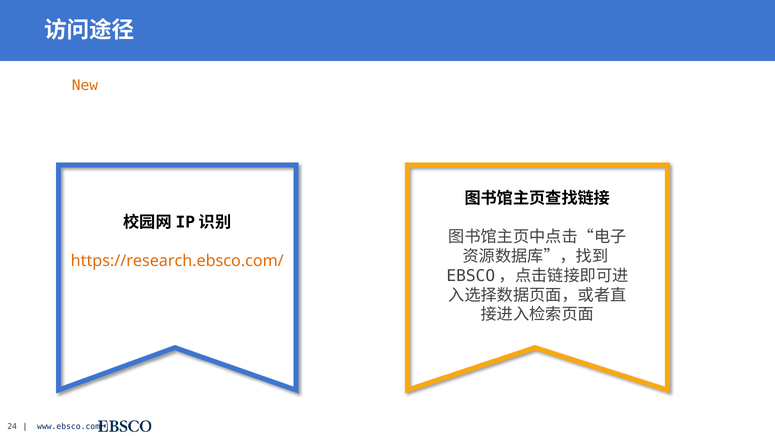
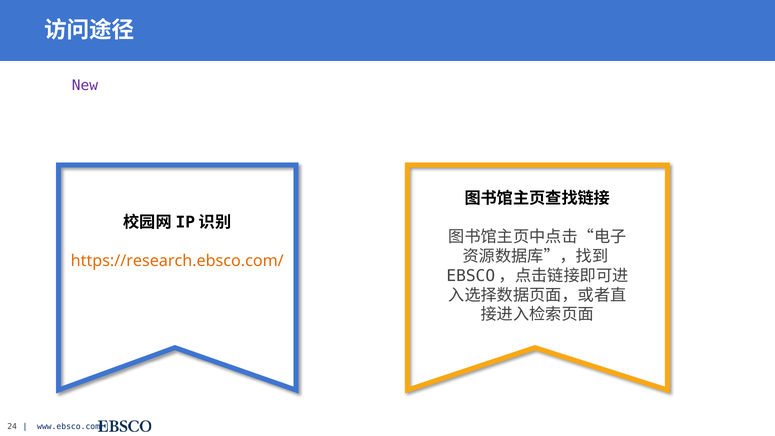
New colour: orange -> purple
